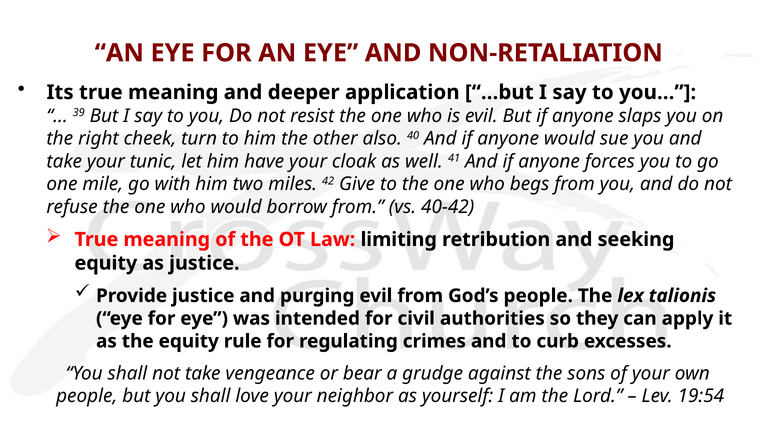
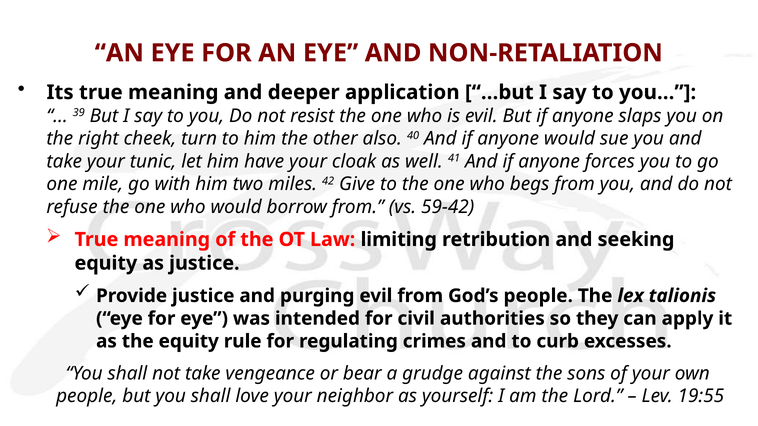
40-42: 40-42 -> 59-42
19:54: 19:54 -> 19:55
